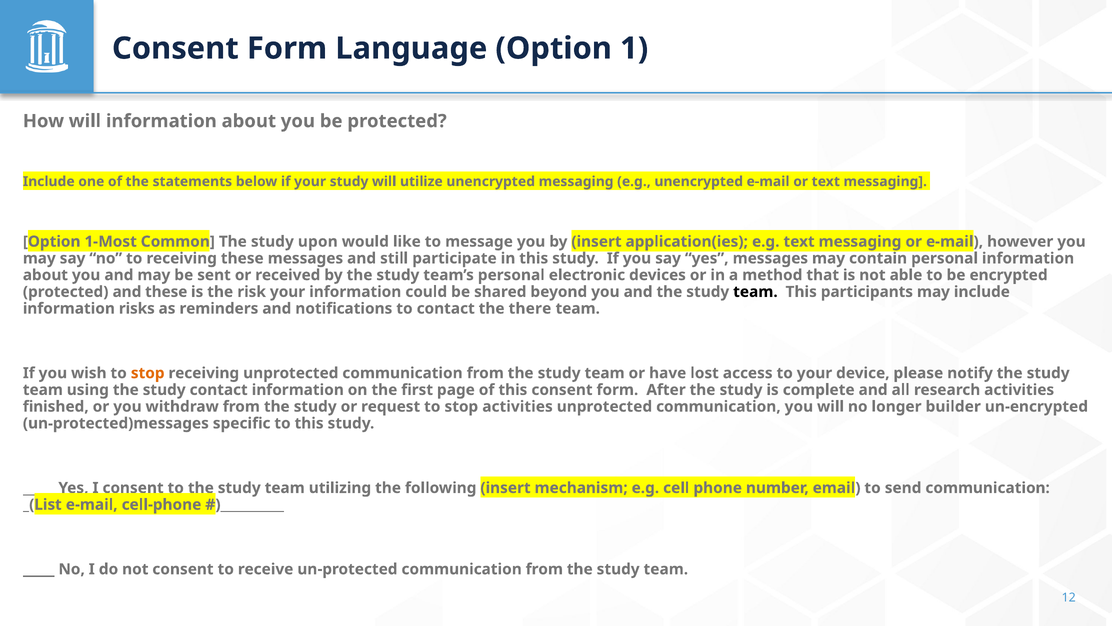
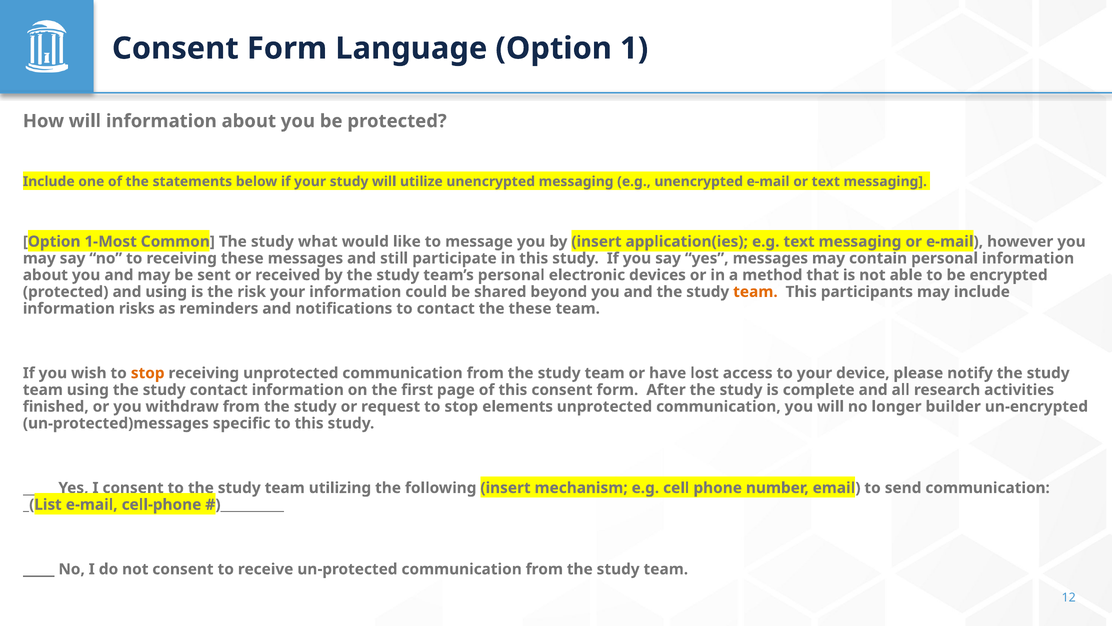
upon: upon -> what
and these: these -> using
team at (755, 292) colour: black -> orange
the there: there -> these
stop activities: activities -> elements
